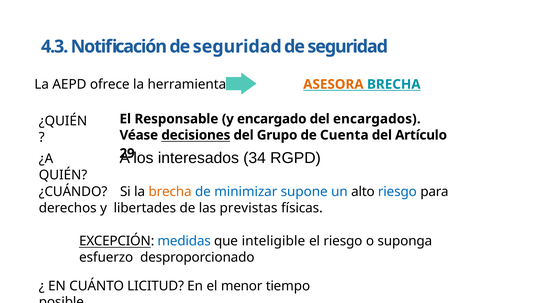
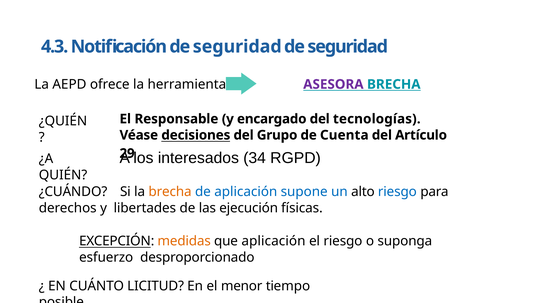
ASESORA colour: orange -> purple
encargados: encargados -> tecnologías
de minimizar: minimizar -> aplicación
previstas: previstas -> ejecución
medidas colour: blue -> orange
que inteligible: inteligible -> aplicación
